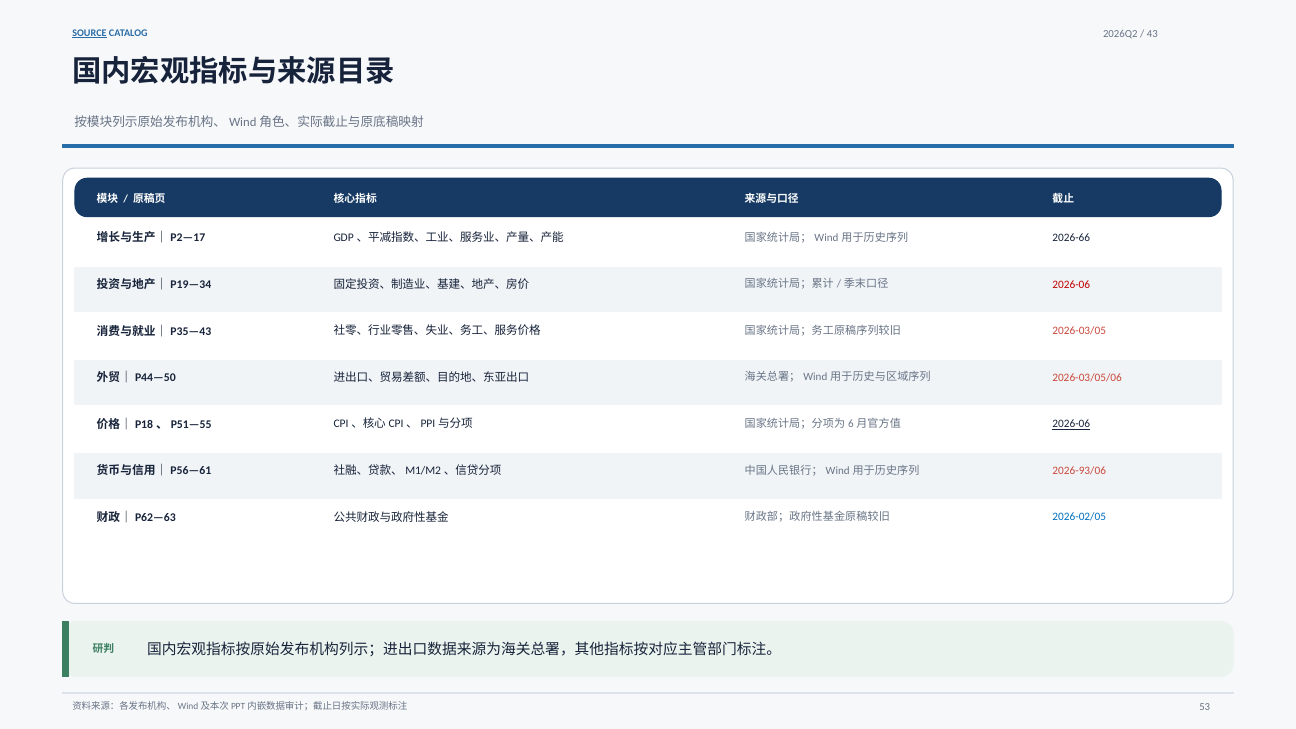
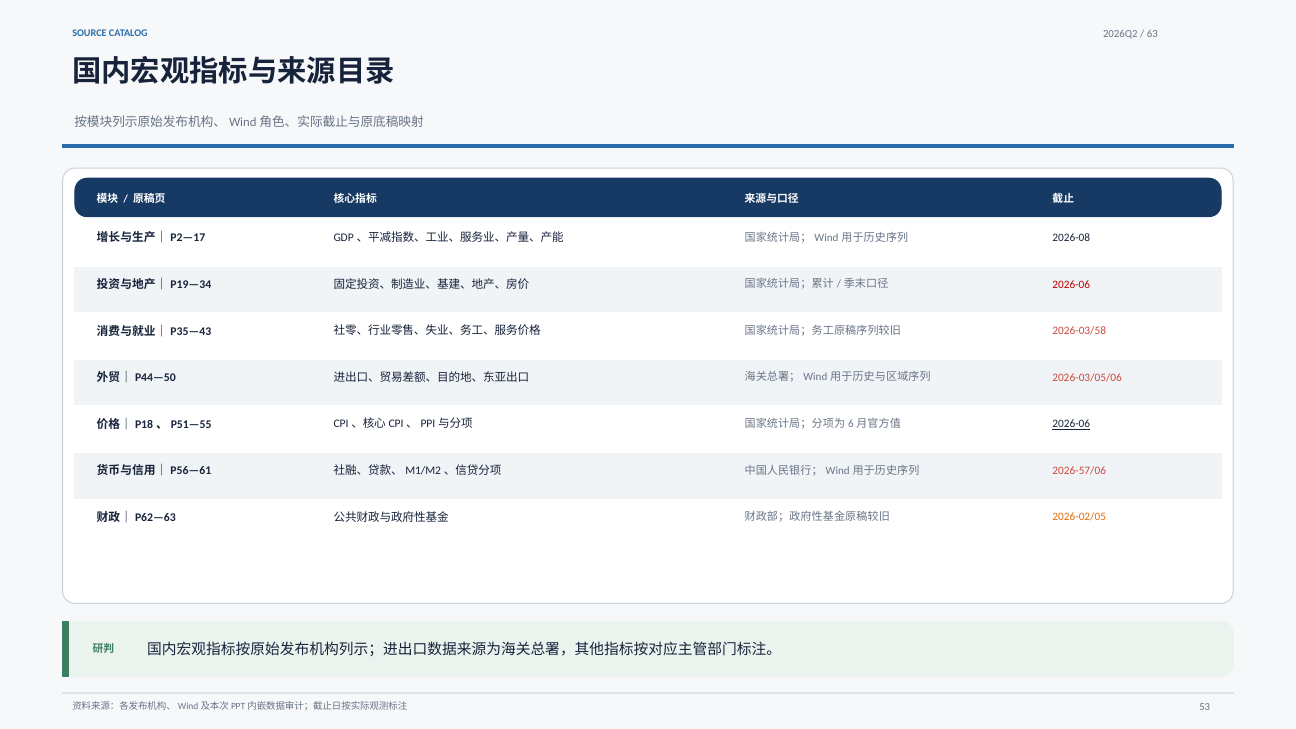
SOURCE underline: present -> none
43: 43 -> 63
2026-66: 2026-66 -> 2026-08
2026-03/05: 2026-03/05 -> 2026-03/58
2026-93/06: 2026-93/06 -> 2026-57/06
2026-02/05 colour: blue -> orange
